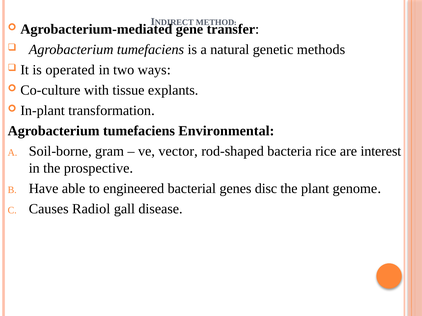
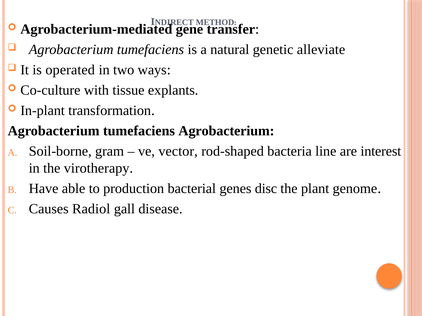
methods: methods -> alleviate
tumefaciens Environmental: Environmental -> Agrobacterium
rice: rice -> line
prospective: prospective -> virotherapy
engineered: engineered -> production
